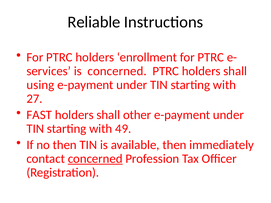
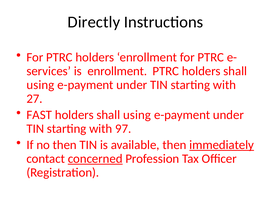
Reliable: Reliable -> Directly
is concerned: concerned -> enrollment
other at (137, 115): other -> using
49: 49 -> 97
immediately underline: none -> present
